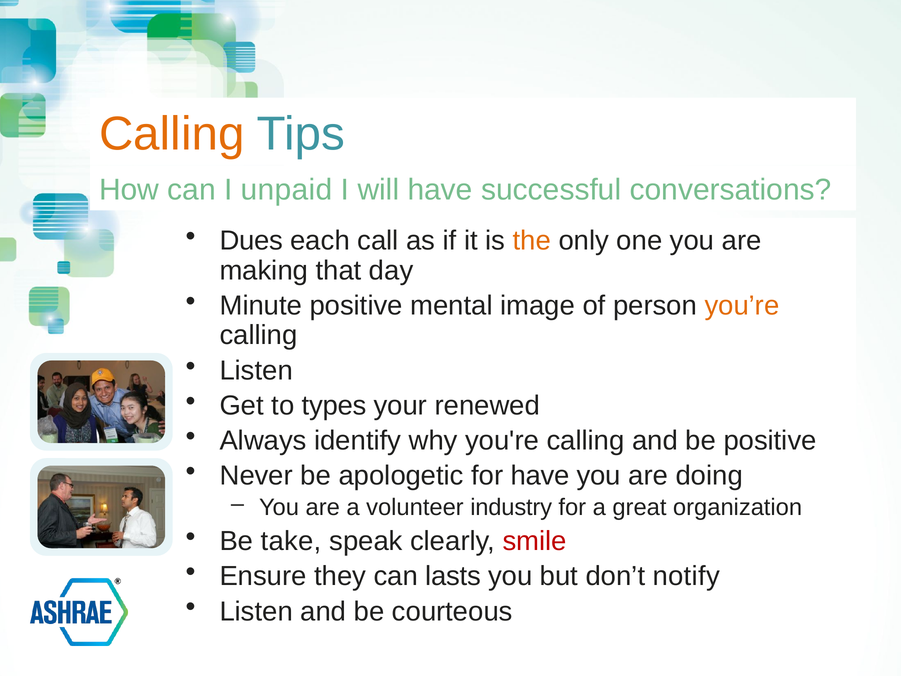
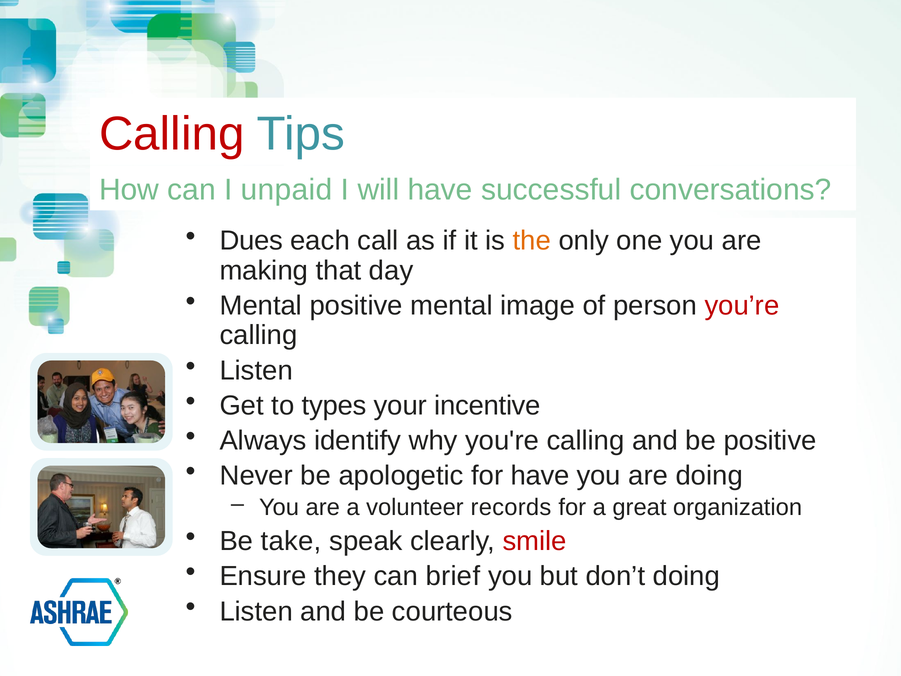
Calling at (172, 134) colour: orange -> red
Minute at (261, 306): Minute -> Mental
you’re colour: orange -> red
renewed: renewed -> incentive
industry: industry -> records
lasts: lasts -> brief
don’t notify: notify -> doing
